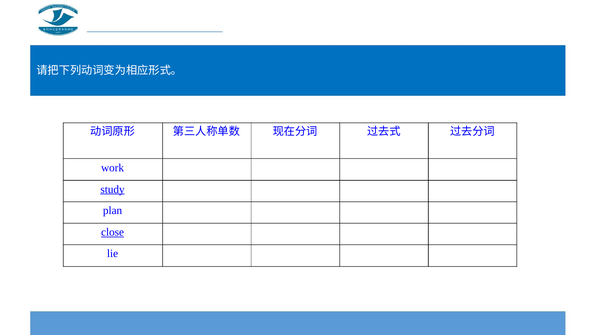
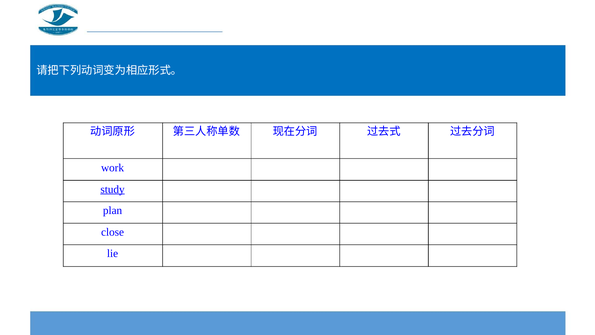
close underline: present -> none
